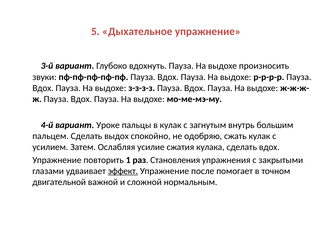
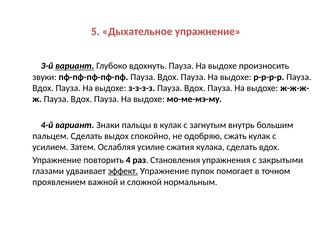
вариант at (75, 66) underline: none -> present
Уроке: Уроке -> Знаки
1: 1 -> 4
после: после -> пупок
двигательной: двигательной -> проявлением
